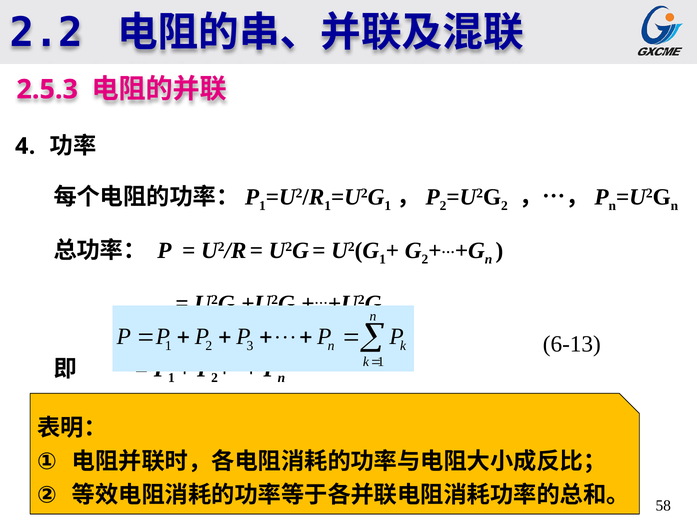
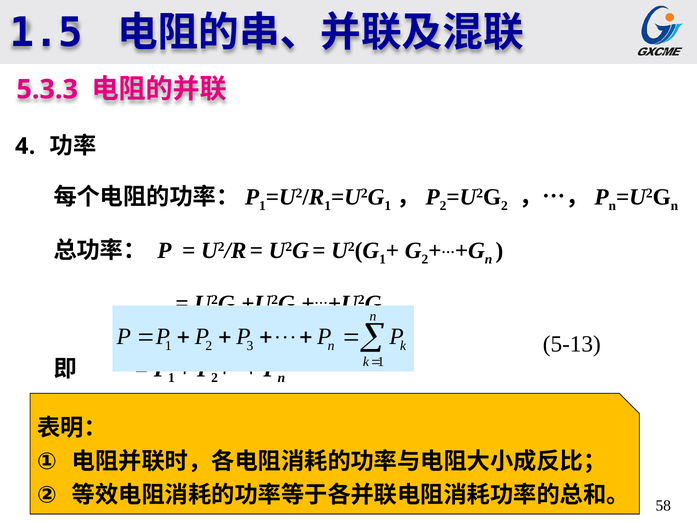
2.2: 2.2 -> 1.5
2.5.3: 2.5.3 -> 5.3.3
6-13: 6-13 -> 5-13
